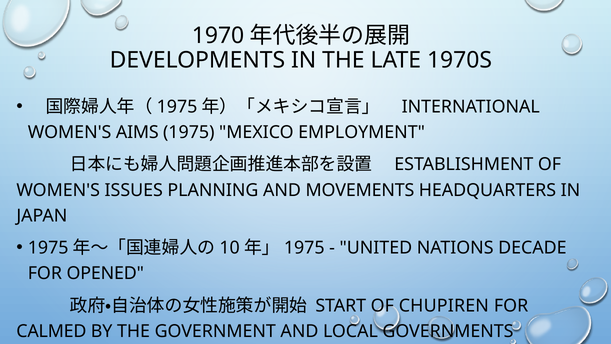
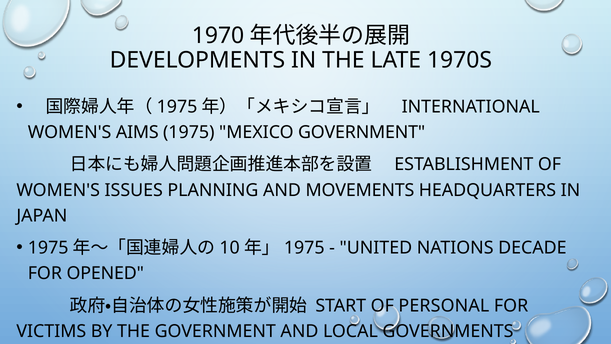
MEXICO EMPLOYMENT: EMPLOYMENT -> GOVERNMENT
CHUPIREN: CHUPIREN -> PERSONAL
CALMED: CALMED -> VICTIMS
